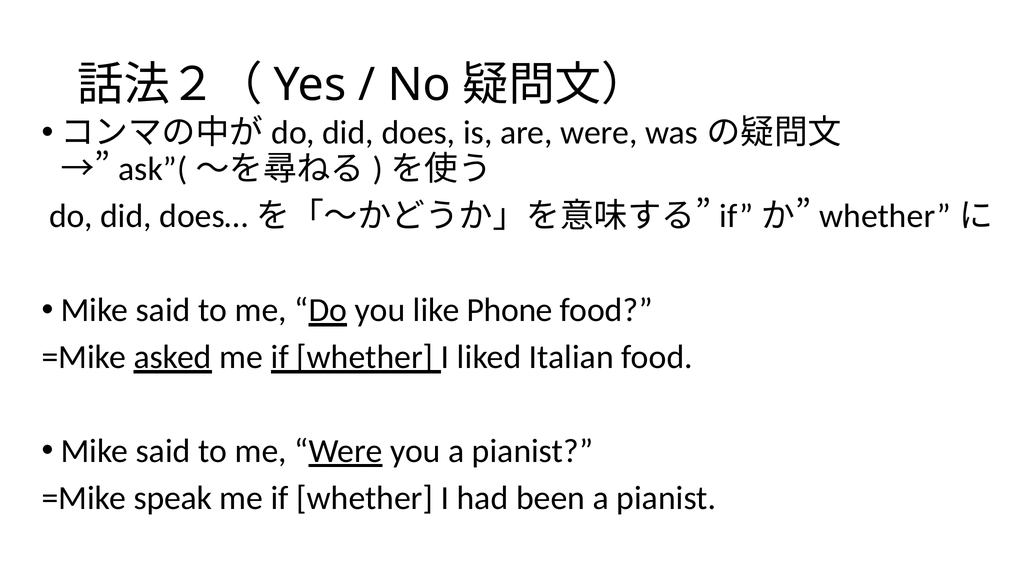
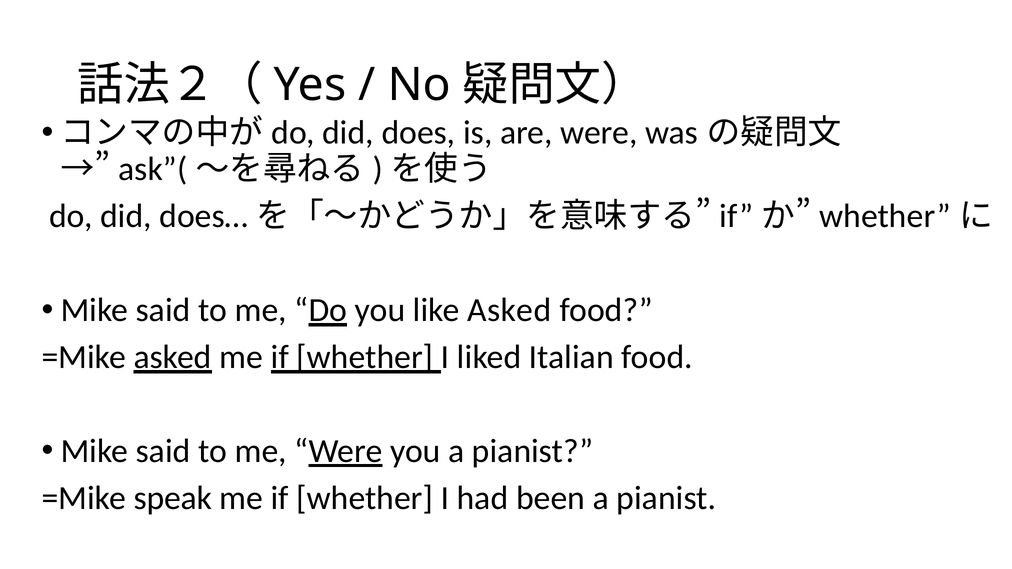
like Phone: Phone -> Asked
